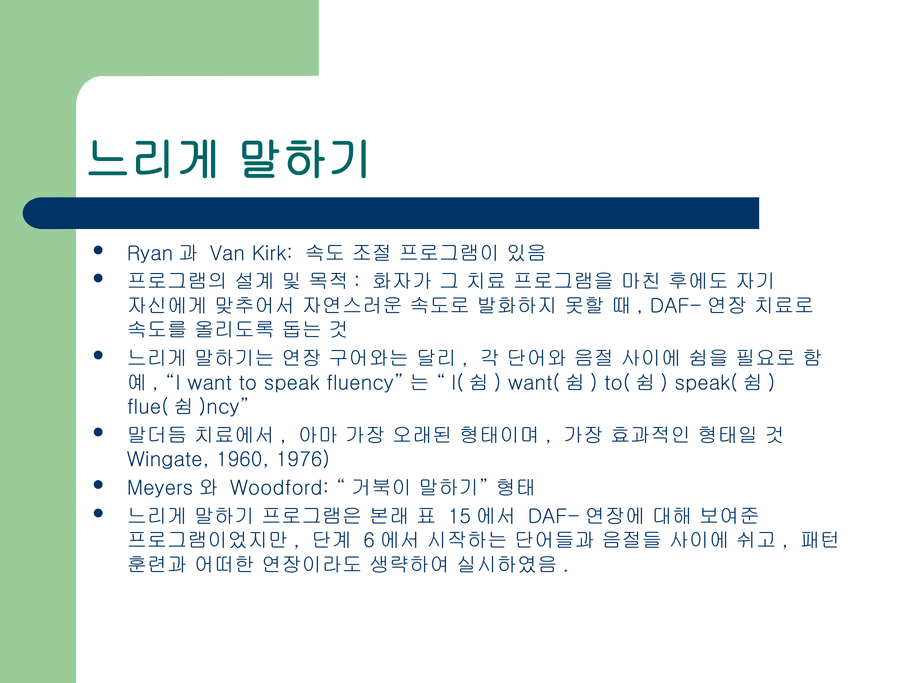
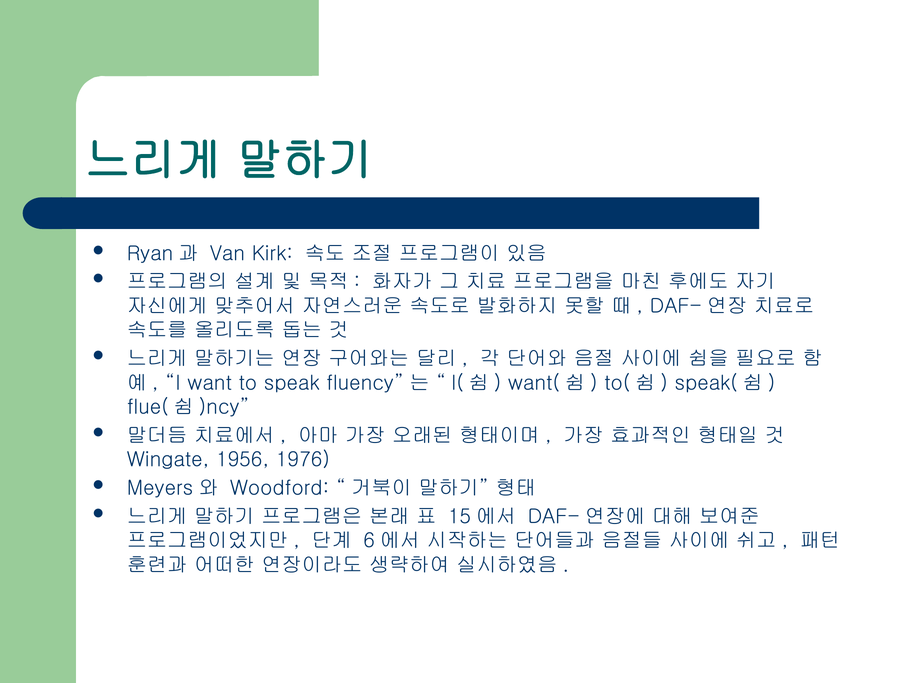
1960: 1960 -> 1956
